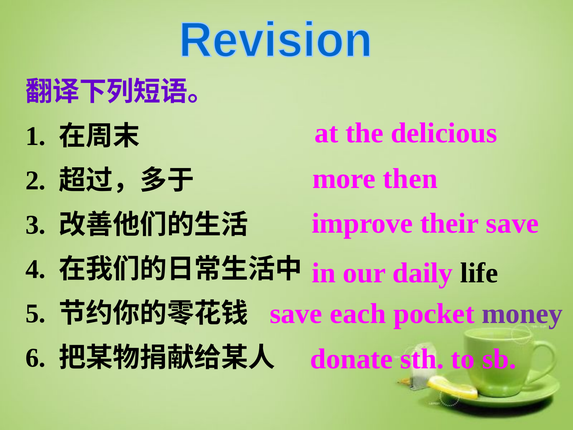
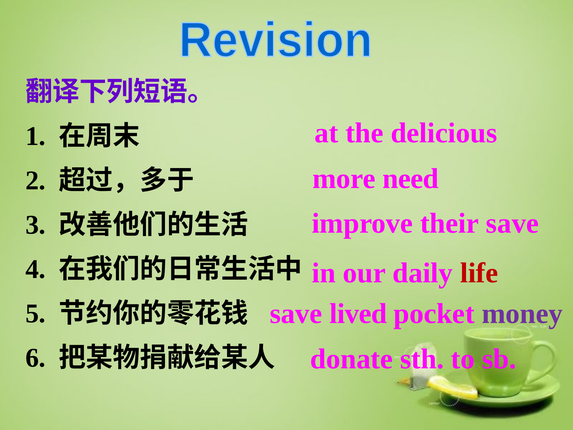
then: then -> need
life colour: black -> red
each: each -> lived
